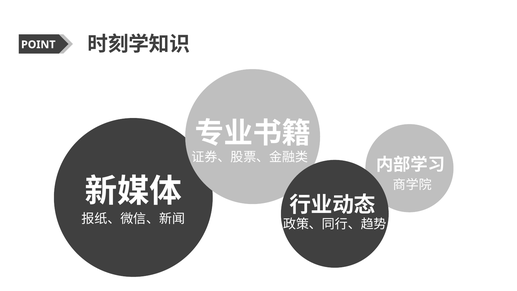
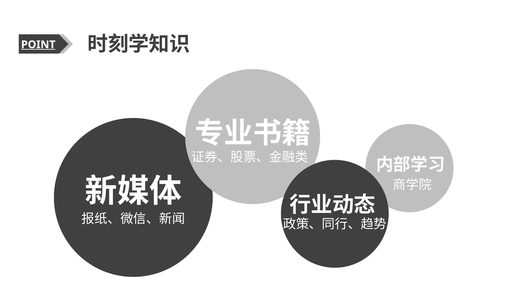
POINT underline: none -> present
